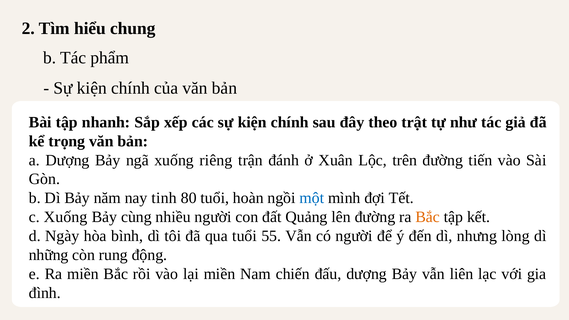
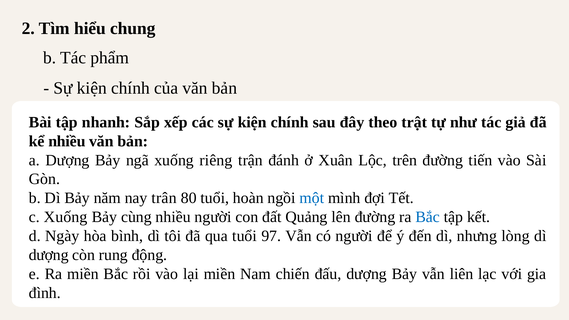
kể trọng: trọng -> nhiều
tinh: tinh -> trân
Bắc at (428, 217) colour: orange -> blue
55: 55 -> 97
những at (49, 255): những -> dượng
